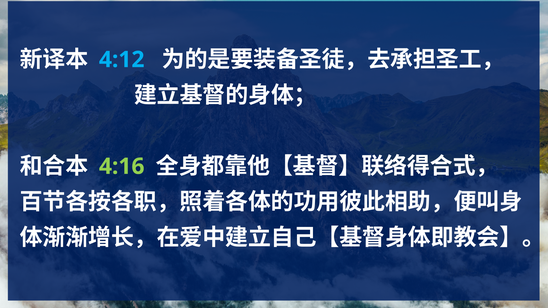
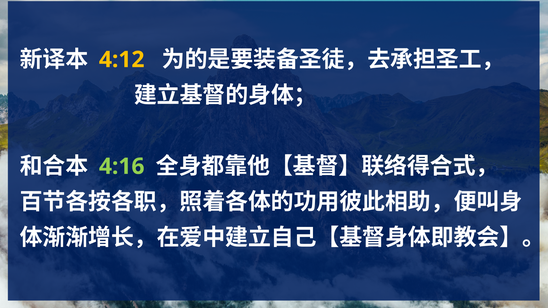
4:12 colour: light blue -> yellow
